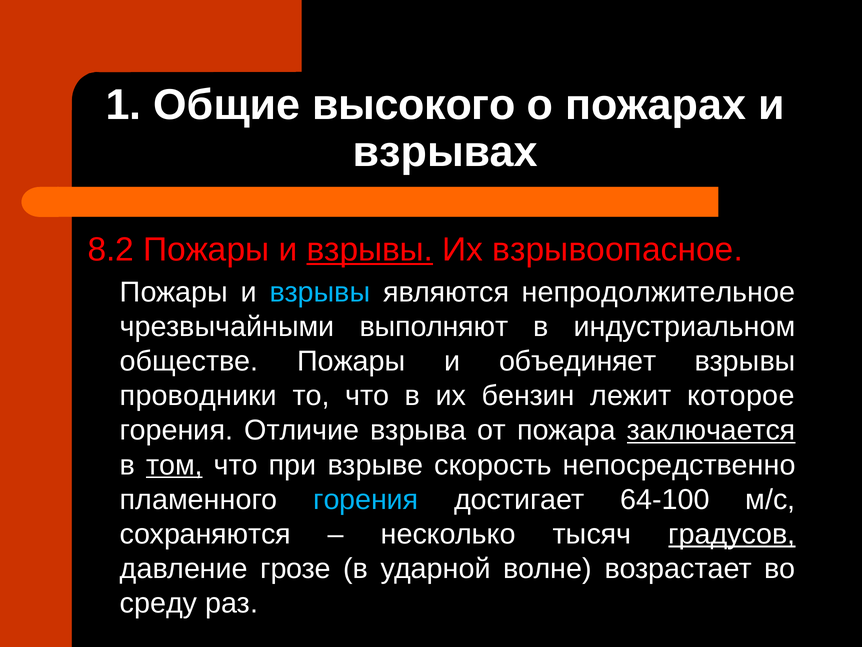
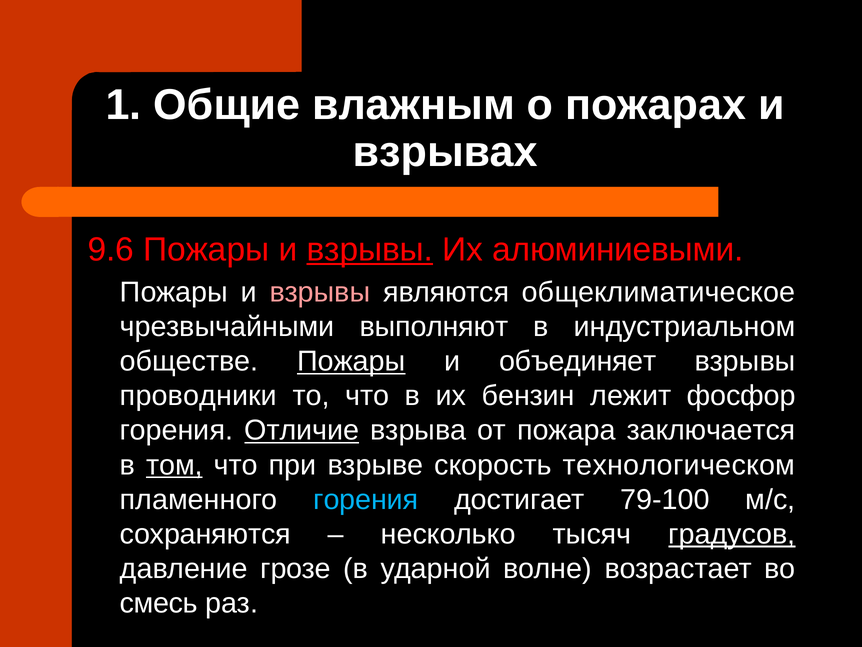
высокого: высокого -> влажным
8.2: 8.2 -> 9.6
взрывоопасное: взрывоопасное -> алюминиевыми
взрывы at (320, 292) colour: light blue -> pink
непродолжительное: непродолжительное -> общеклиматическое
Пожары at (351, 361) underline: none -> present
которое: которое -> фосфор
Отличие underline: none -> present
заключается underline: present -> none
непосредственно: непосредственно -> технологическом
64-100: 64-100 -> 79-100
среду: среду -> смесь
